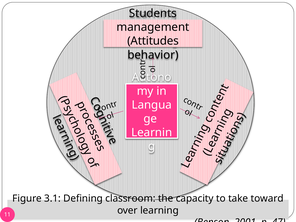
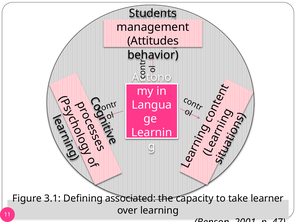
classroom: classroom -> associated
toward: toward -> learner
